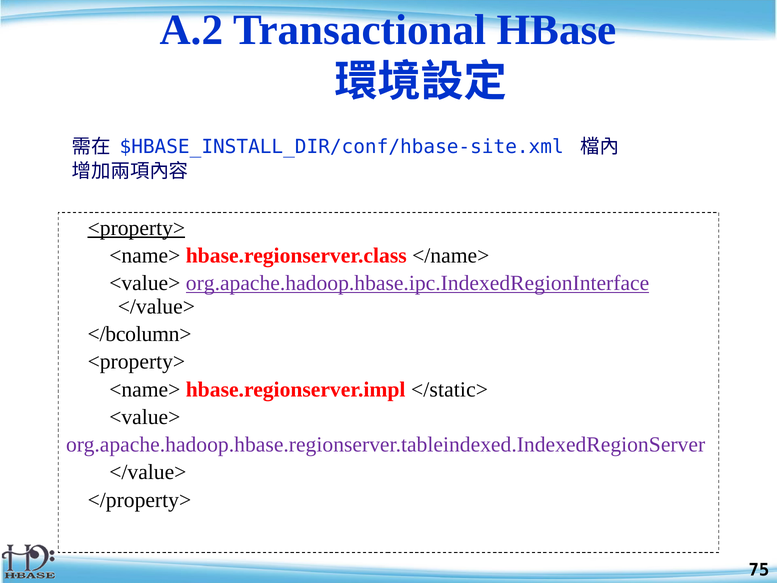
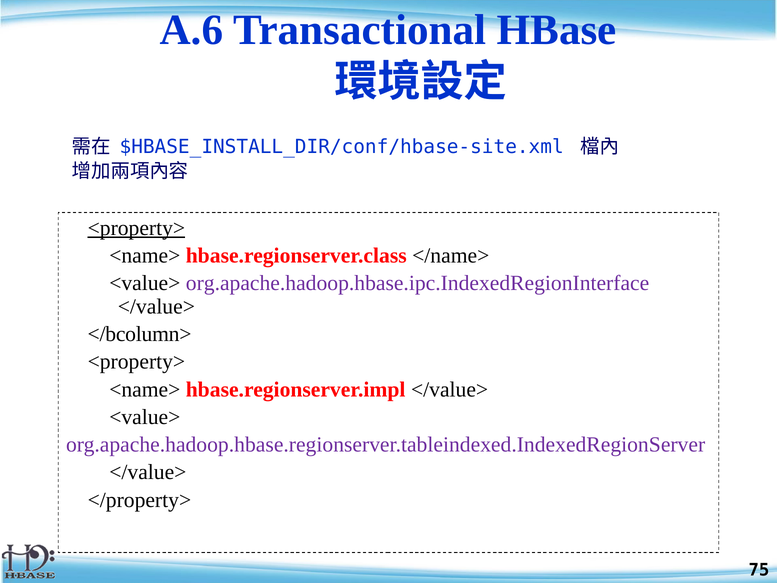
A.2: A.2 -> A.6
org.apache.hadoop.hbase.ipc.IndexedRegionInterface underline: present -> none
hbase.regionserver.impl </static>: </static> -> </value>
